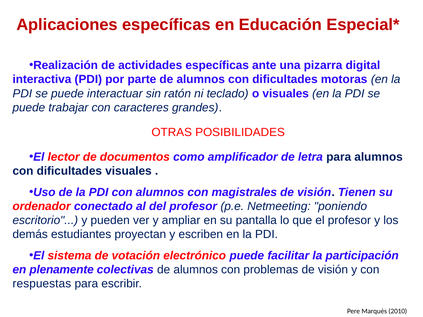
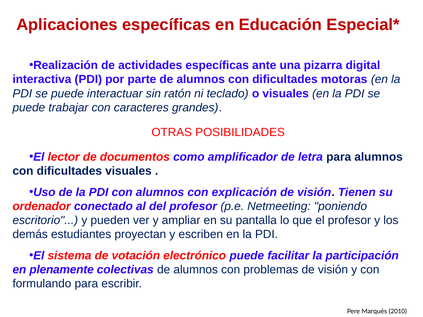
magistrales: magistrales -> explicación
respuestas: respuestas -> formulando
